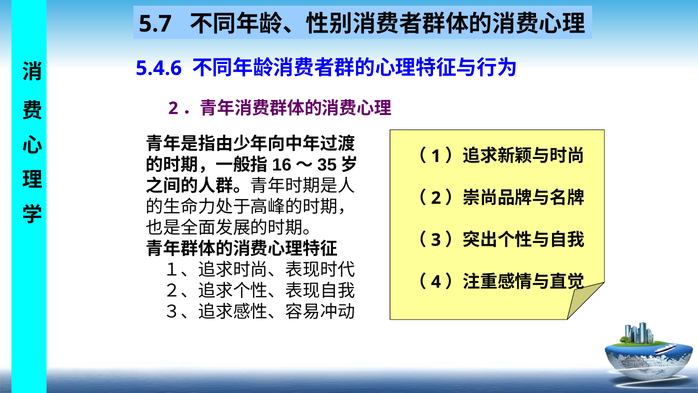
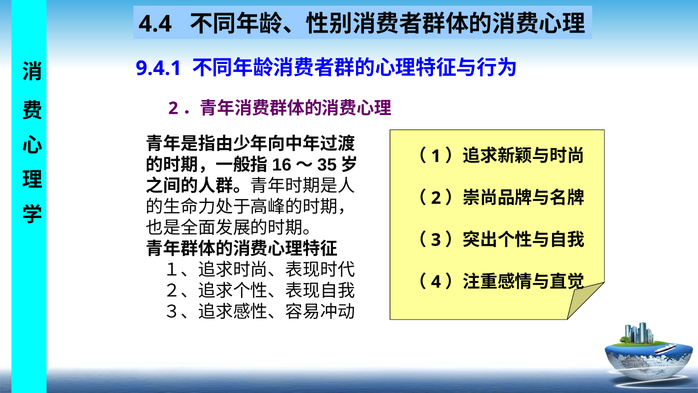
5.7: 5.7 -> 4.4
5.4.6: 5.4.6 -> 9.4.1
